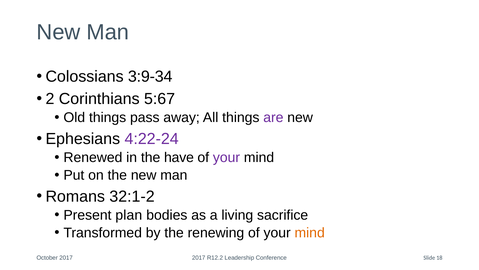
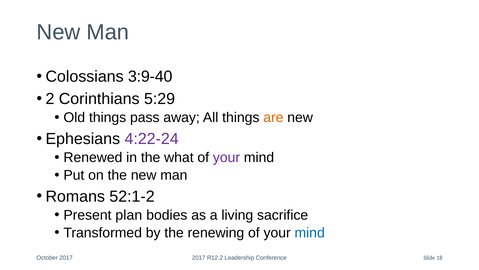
3:9-34: 3:9-34 -> 3:9-40
5:67: 5:67 -> 5:29
are colour: purple -> orange
have: have -> what
32:1-2: 32:1-2 -> 52:1-2
mind at (310, 232) colour: orange -> blue
